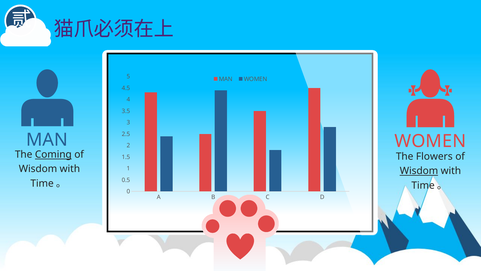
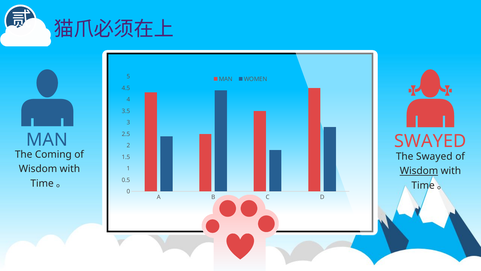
WOMEN at (430, 141): WOMEN -> SWAYED
Coming underline: present -> none
The Flowers: Flowers -> Swayed
